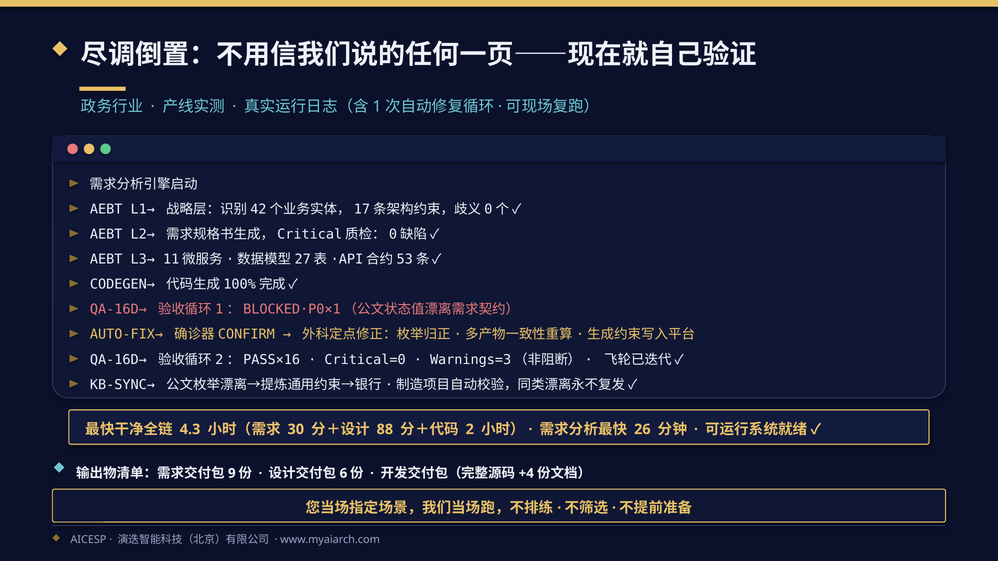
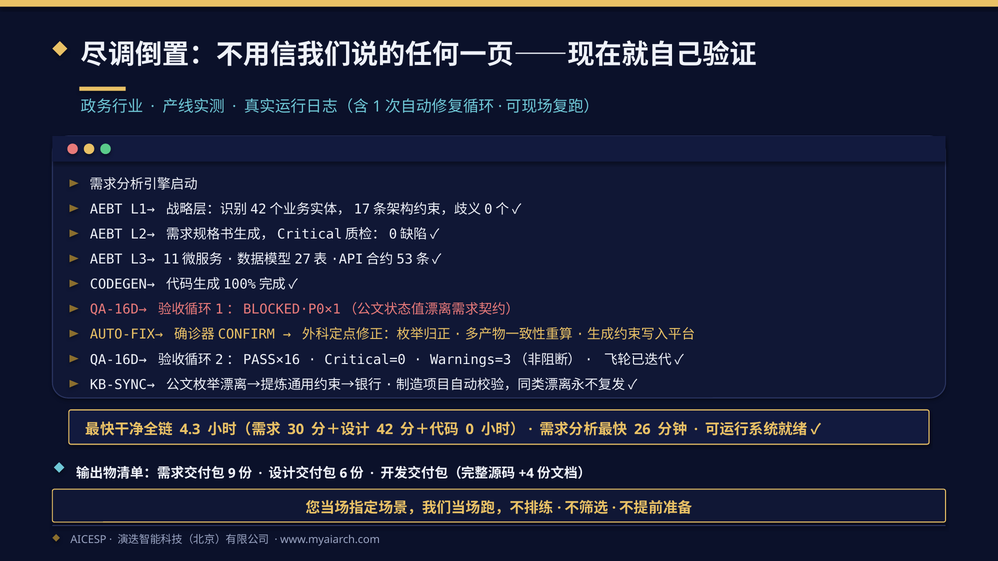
88: 88 -> 42
2: 2 -> 0
